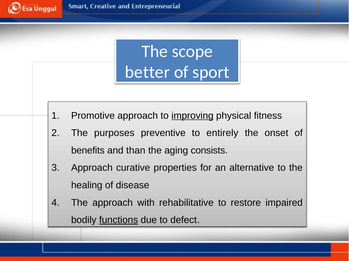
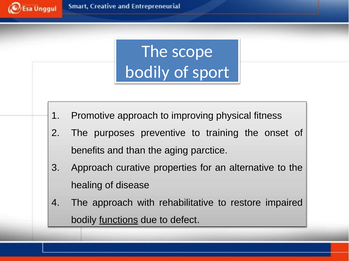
better at (147, 72): better -> bodily
improving underline: present -> none
entirely: entirely -> training
consists: consists -> parctice
